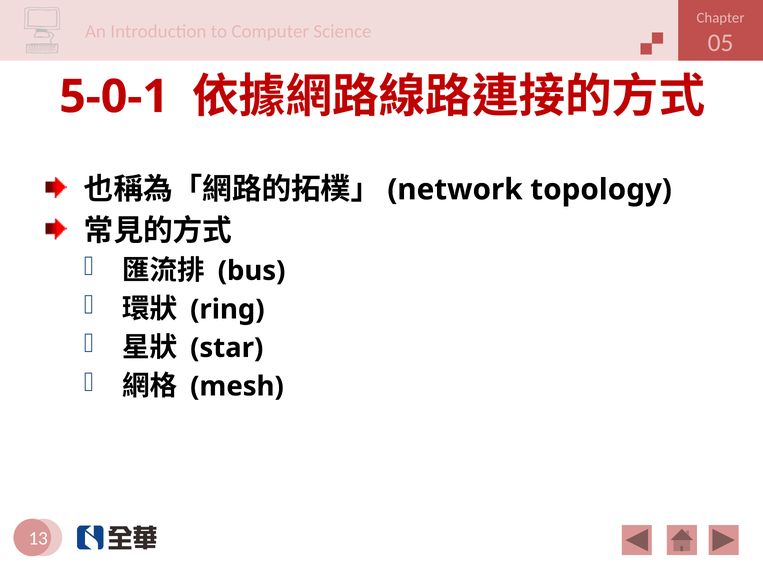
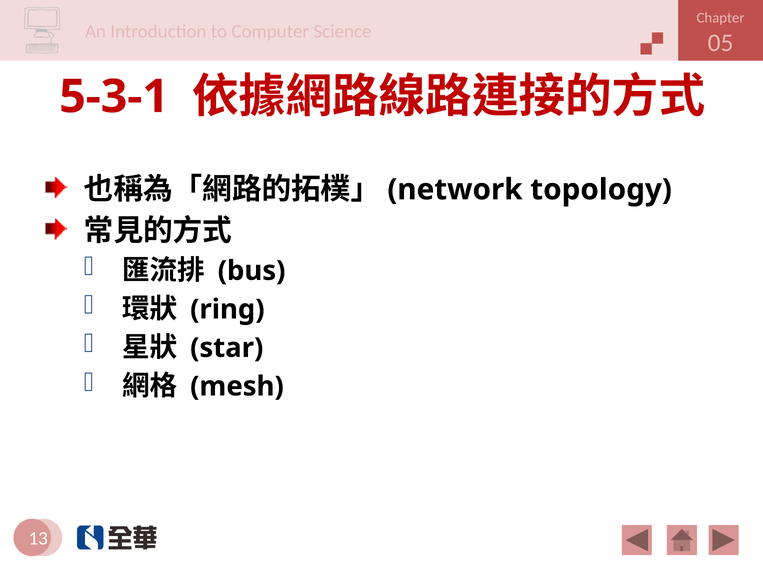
5-0-1: 5-0-1 -> 5-3-1
